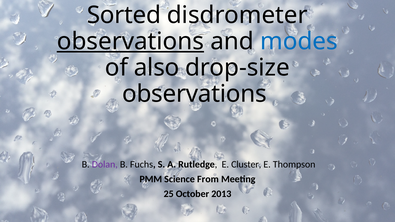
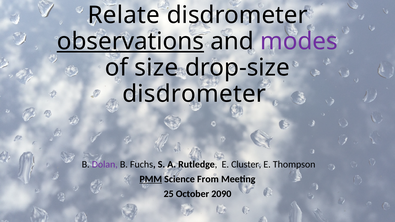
Sorted: Sorted -> Relate
modes colour: blue -> purple
also: also -> size
observations at (194, 94): observations -> disdrometer
PMM underline: none -> present
2013: 2013 -> 2090
